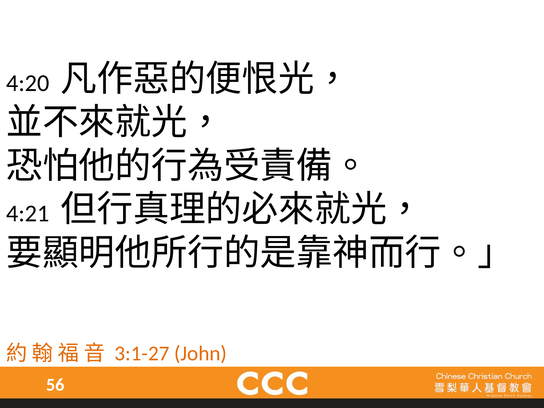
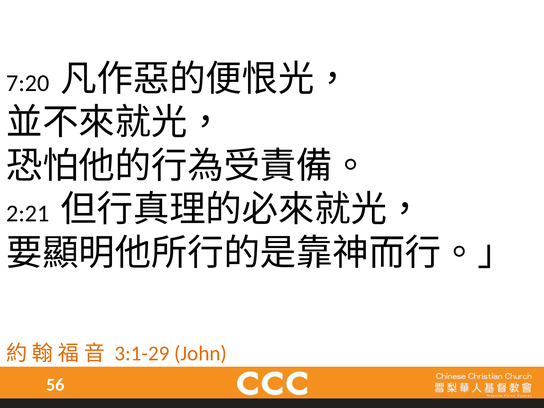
4:20: 4:20 -> 7:20
4:21: 4:21 -> 2:21
3:1-27: 3:1-27 -> 3:1-29
